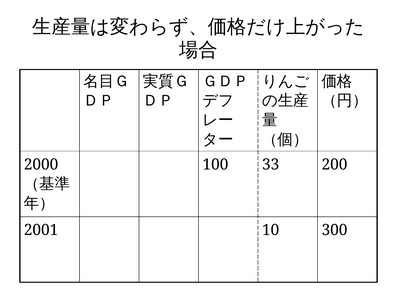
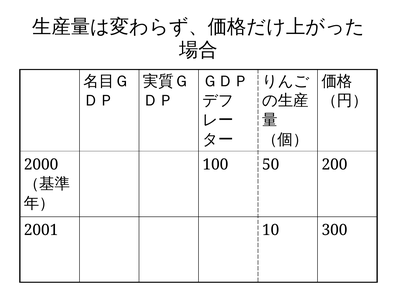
33: 33 -> 50
